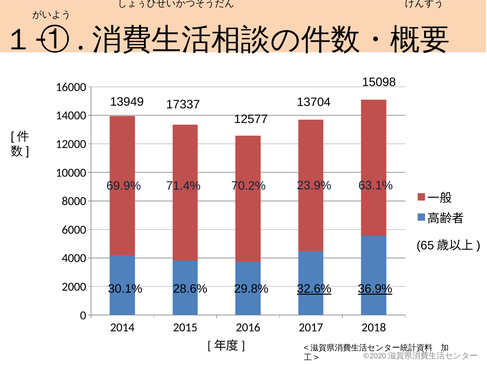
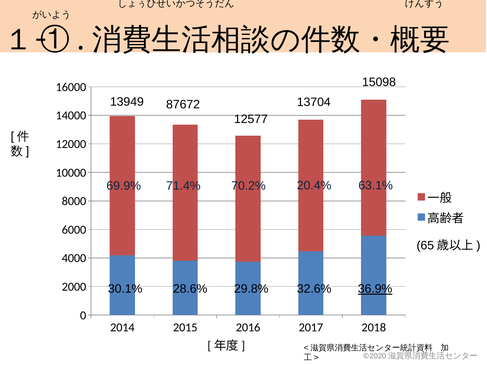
17337: 17337 -> 87672
23.9%: 23.9% -> 20.4%
32.6% underline: present -> none
